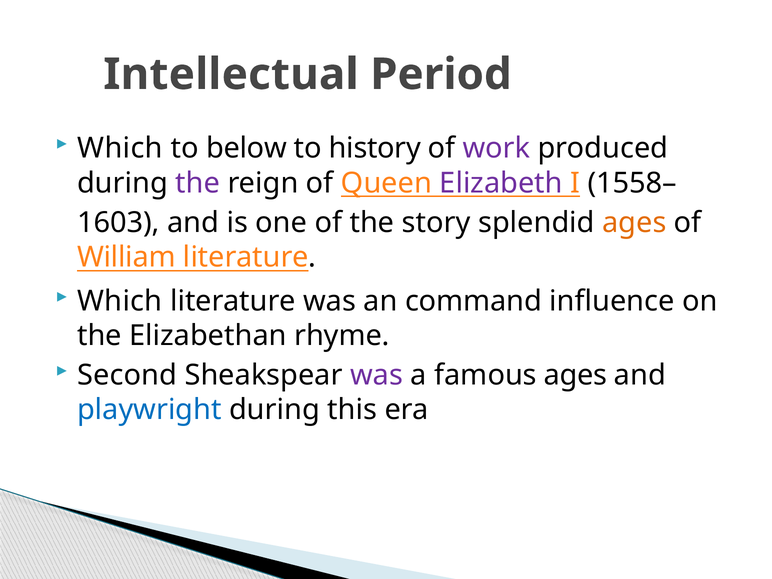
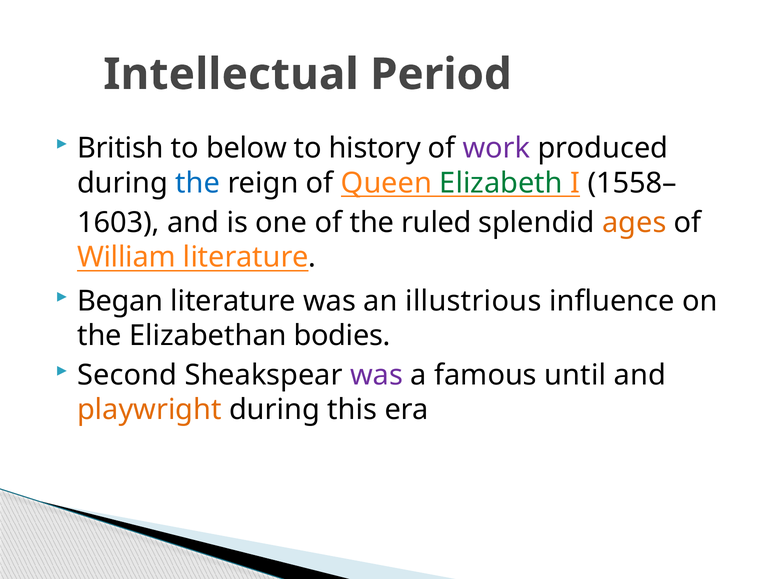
Which at (120, 148): Which -> British
the at (198, 183) colour: purple -> blue
Elizabeth colour: purple -> green
story: story -> ruled
Which at (120, 301): Which -> Began
command: command -> illustrious
rhyme: rhyme -> bodies
famous ages: ages -> until
playwright colour: blue -> orange
